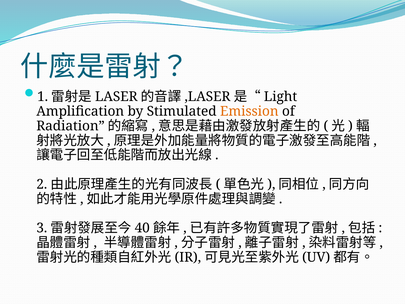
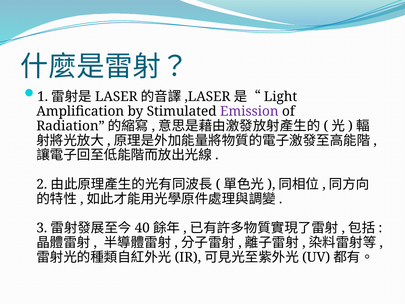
Emission colour: orange -> purple
